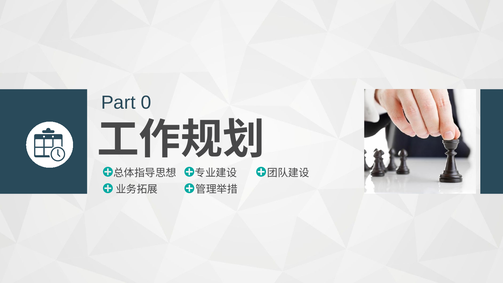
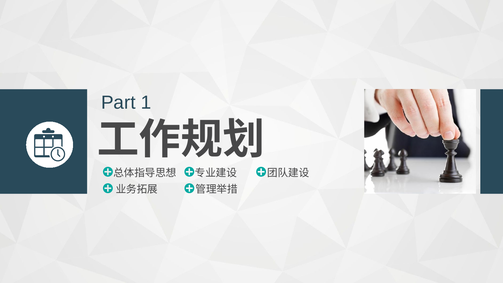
0: 0 -> 1
